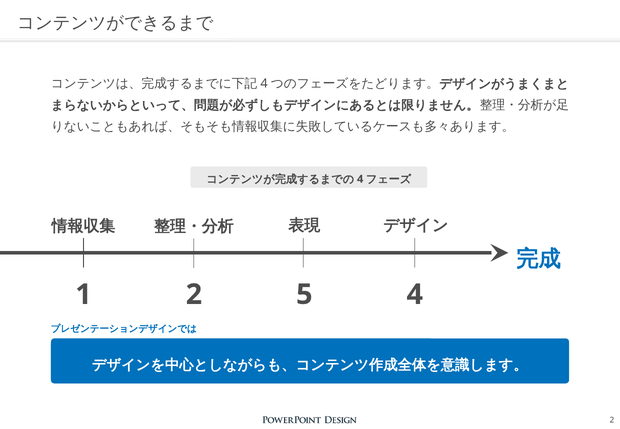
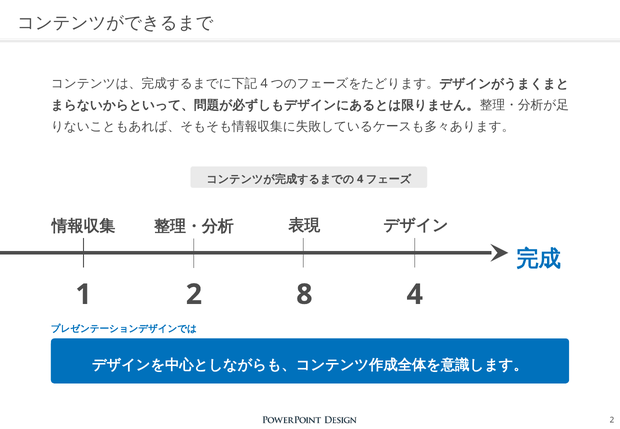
5: 5 -> 8
